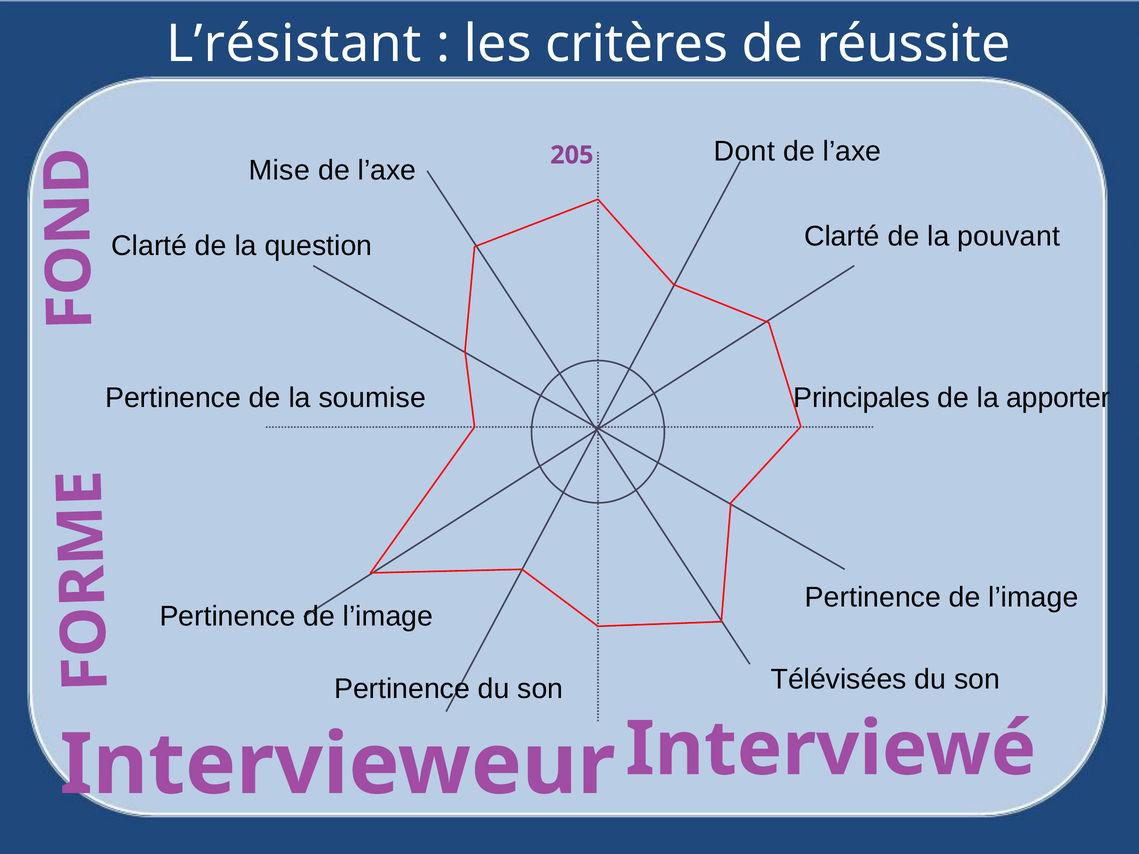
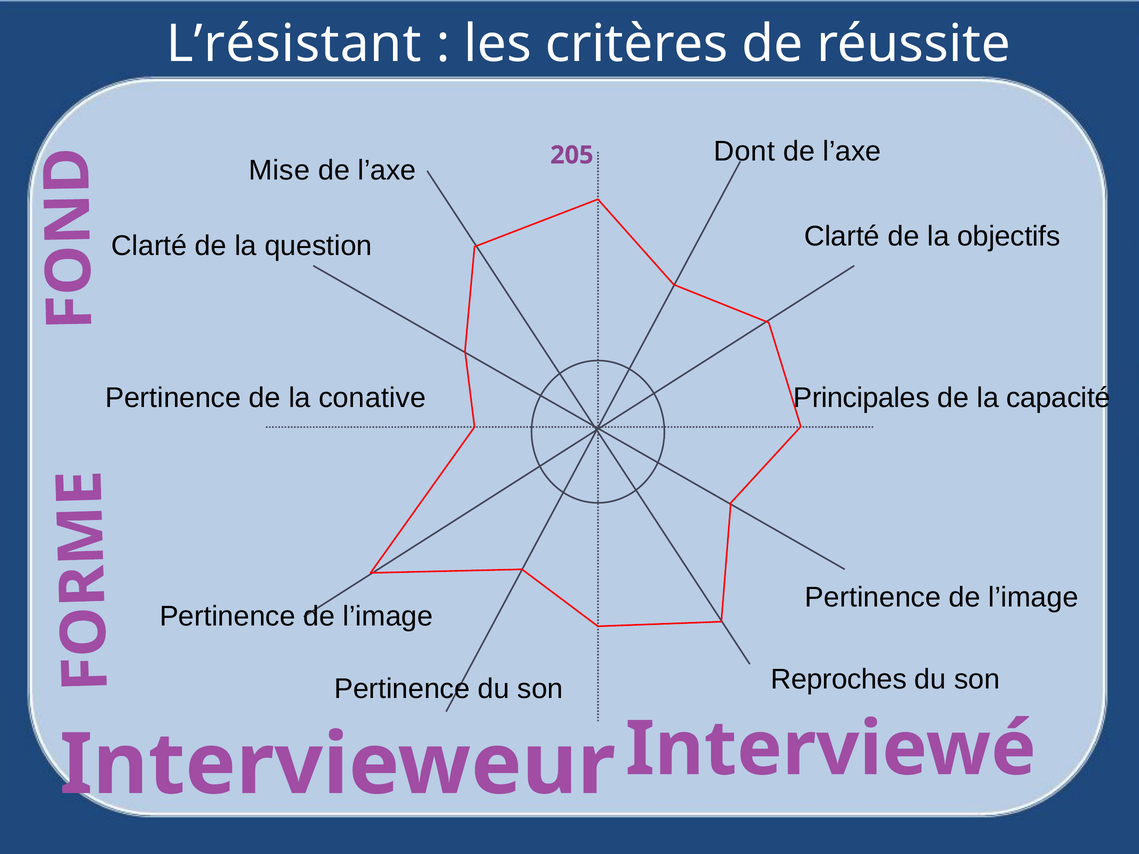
pouvant: pouvant -> objectifs
soumise: soumise -> conative
apporter: apporter -> capacité
Télévisées: Télévisées -> Reproches
